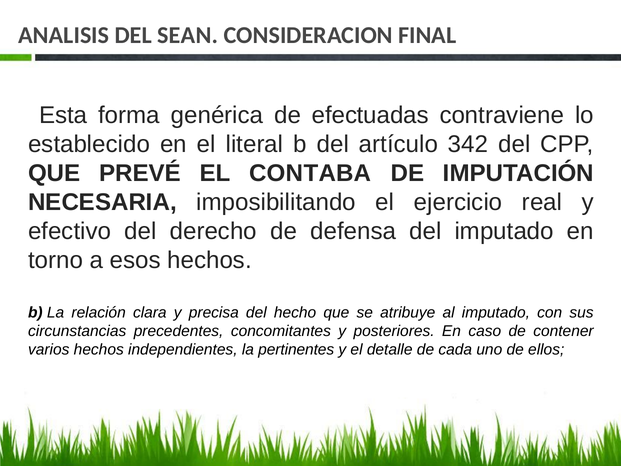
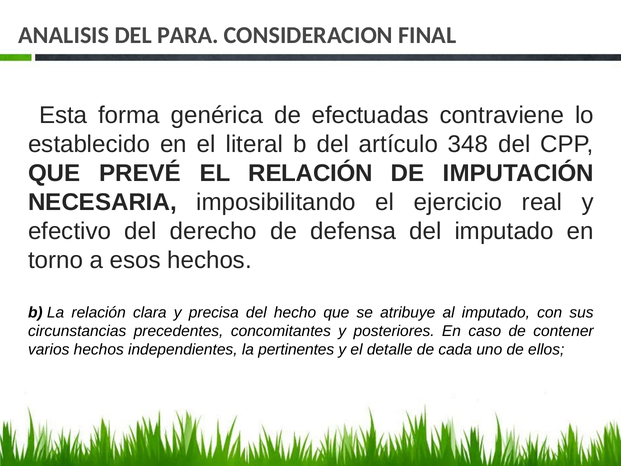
SEAN: SEAN -> PARA
342: 342 -> 348
EL CONTABA: CONTABA -> RELACIÓN
